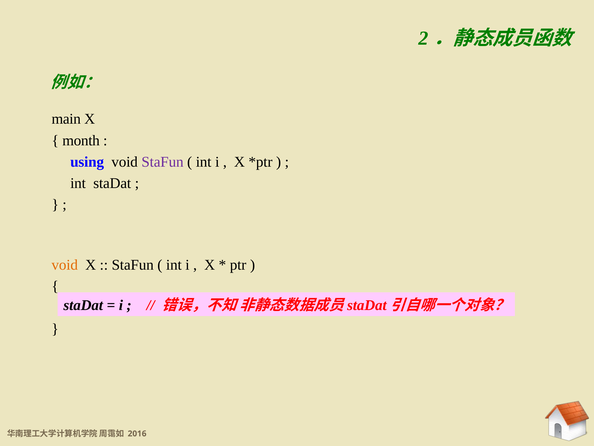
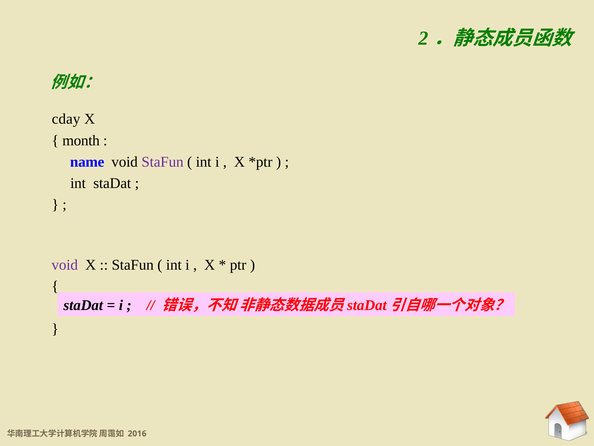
main: main -> cday
using: using -> name
void at (65, 265) colour: orange -> purple
